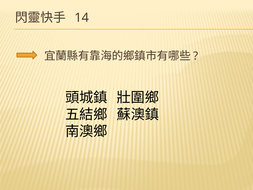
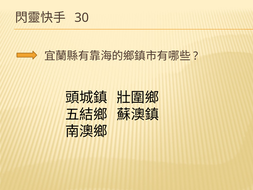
14: 14 -> 30
